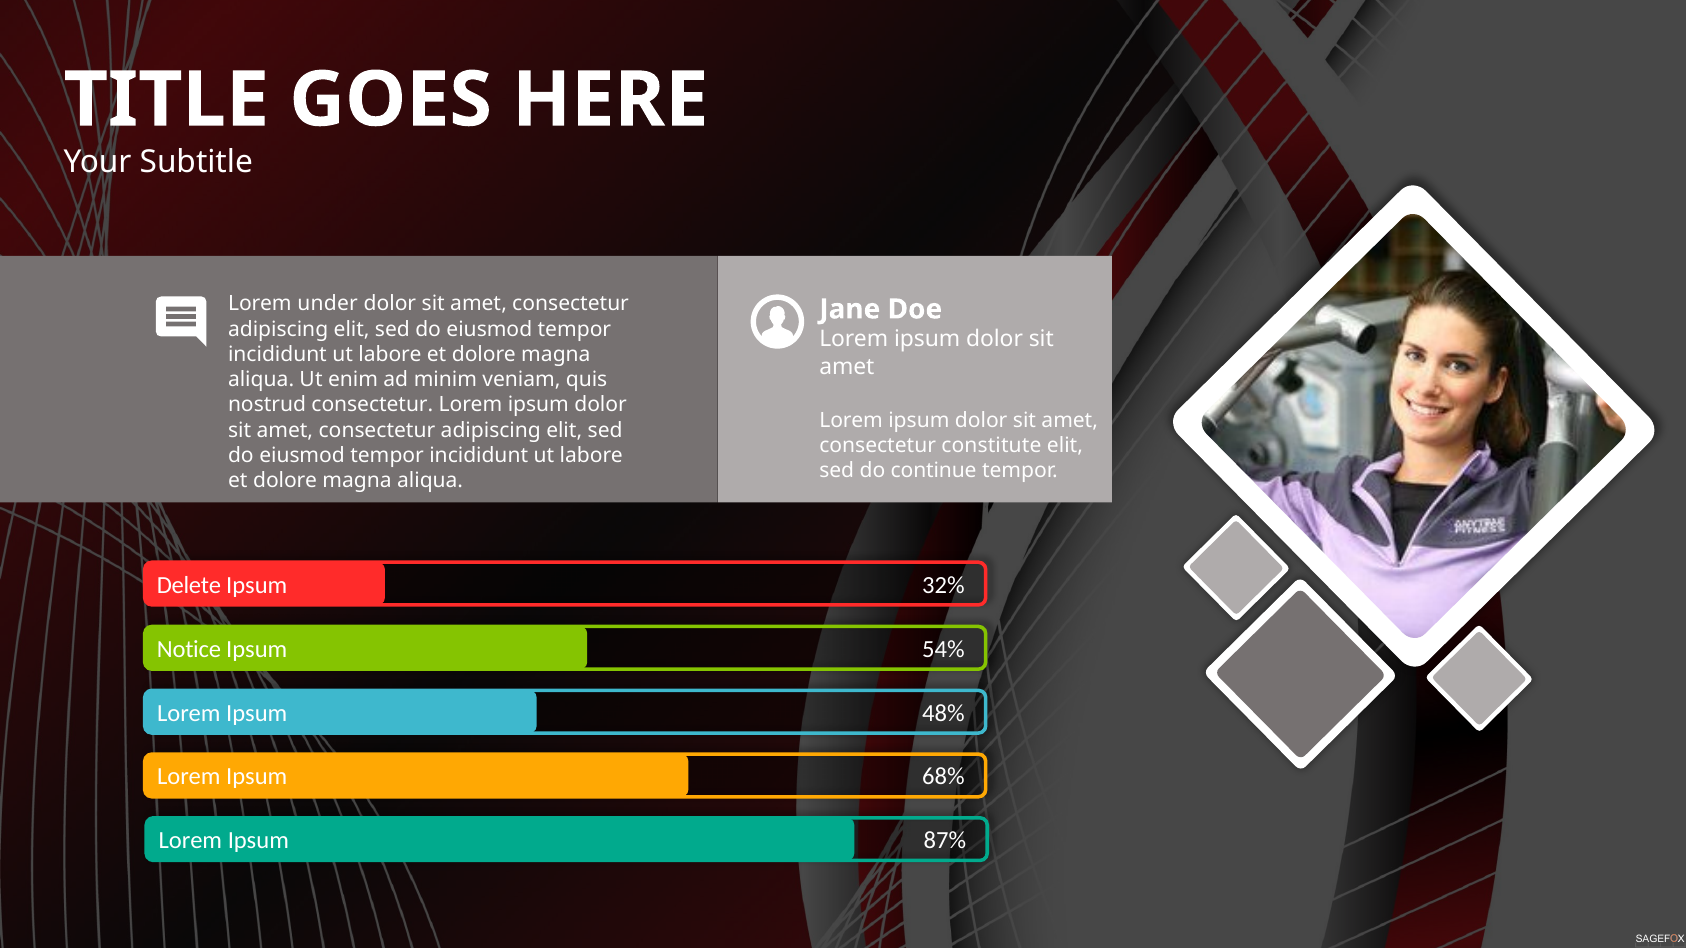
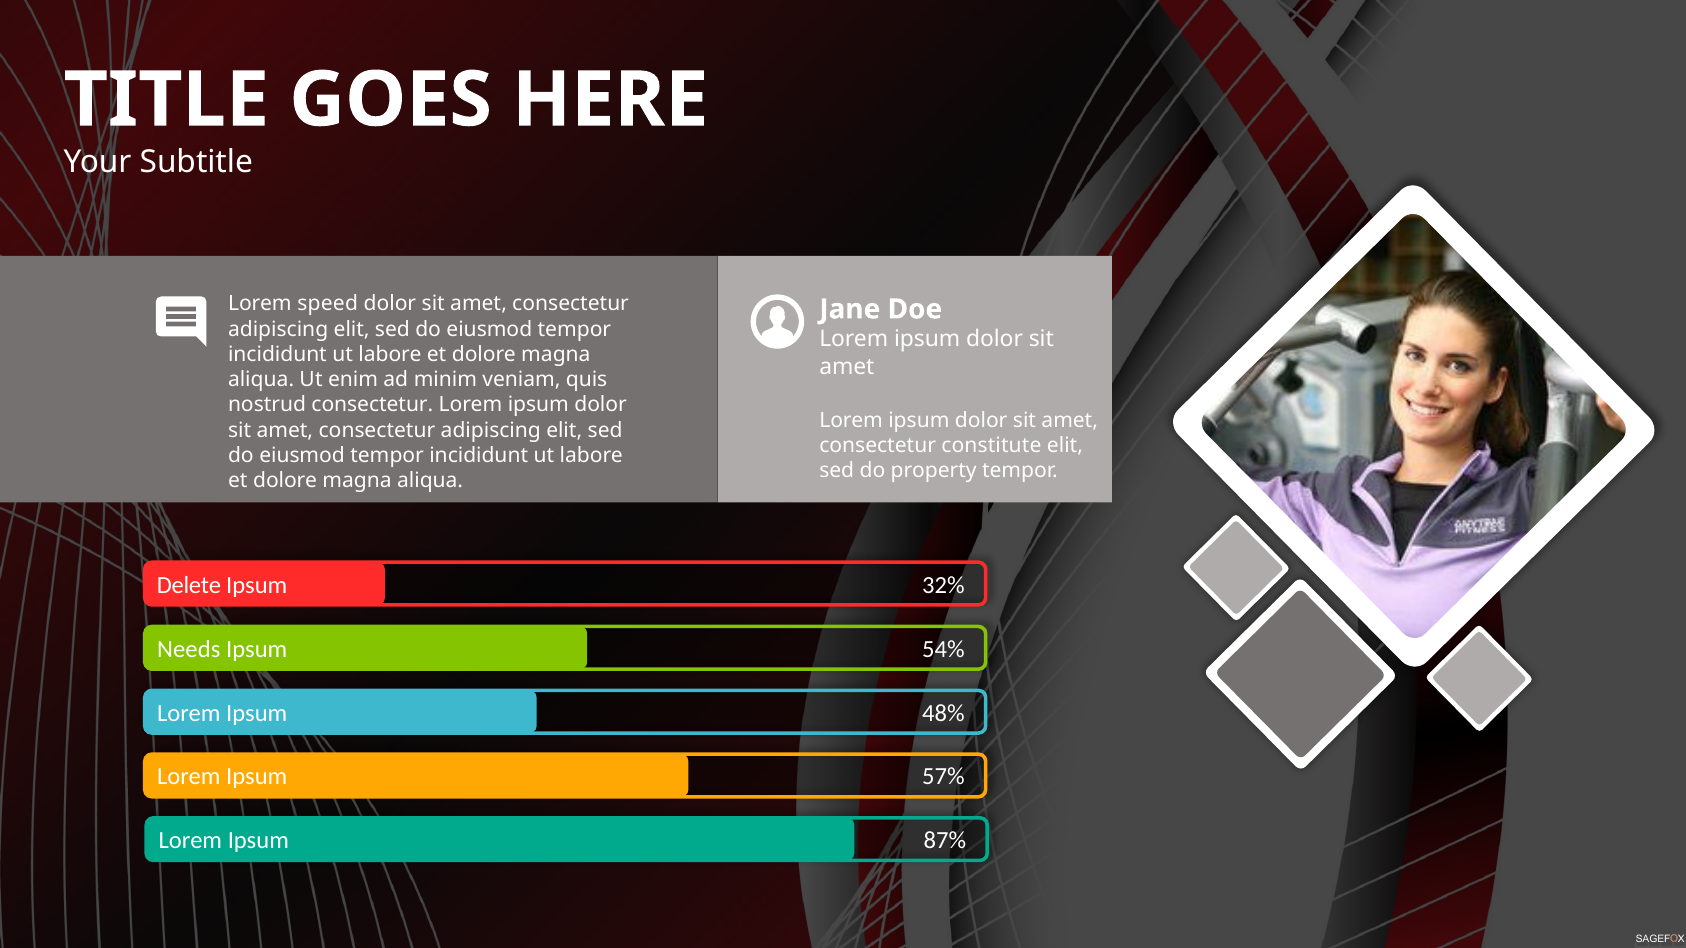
under: under -> speed
continue: continue -> property
Notice: Notice -> Needs
68%: 68% -> 57%
